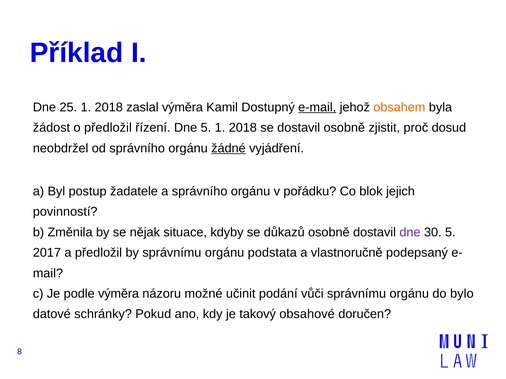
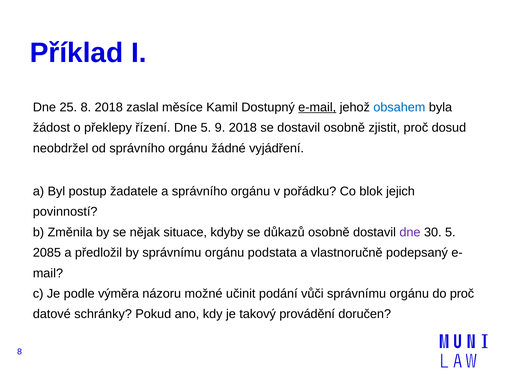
25 1: 1 -> 8
zaslal výměra: výměra -> měsíce
obsahem colour: orange -> blue
o předložil: předložil -> překlepy
5 1: 1 -> 9
žádné underline: present -> none
2017: 2017 -> 2085
do bylo: bylo -> proč
obsahové: obsahové -> provádění
